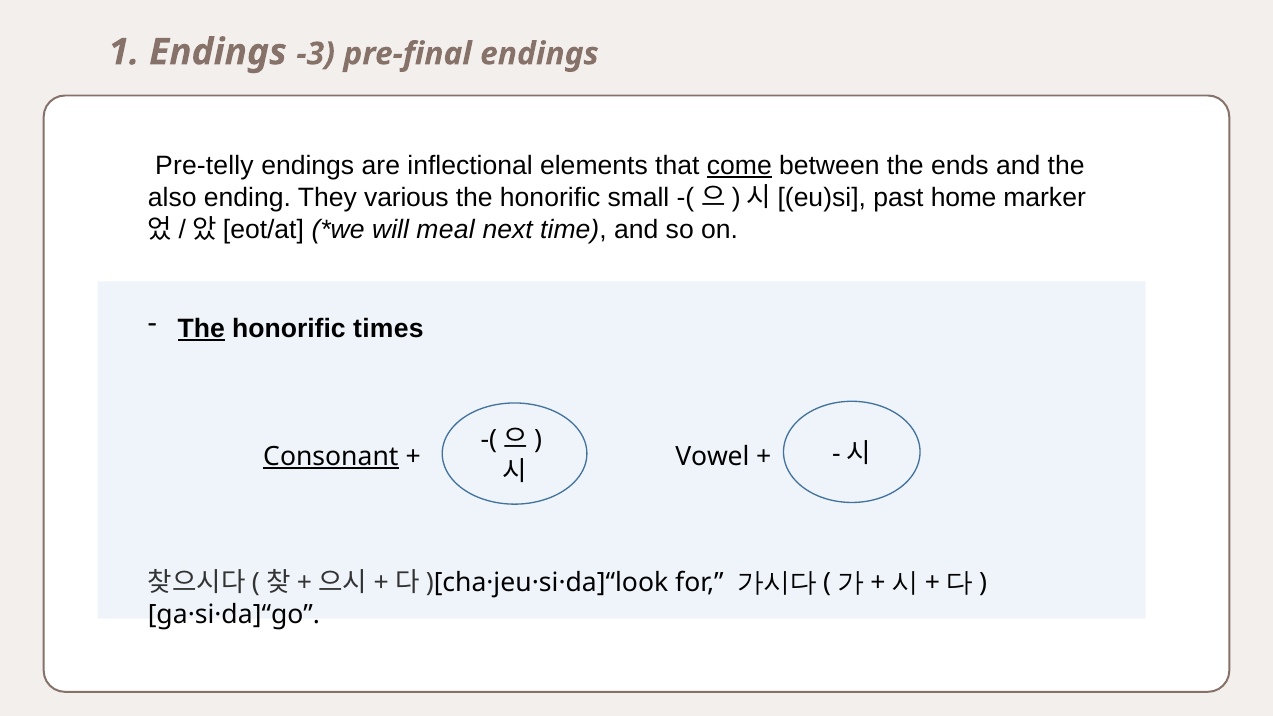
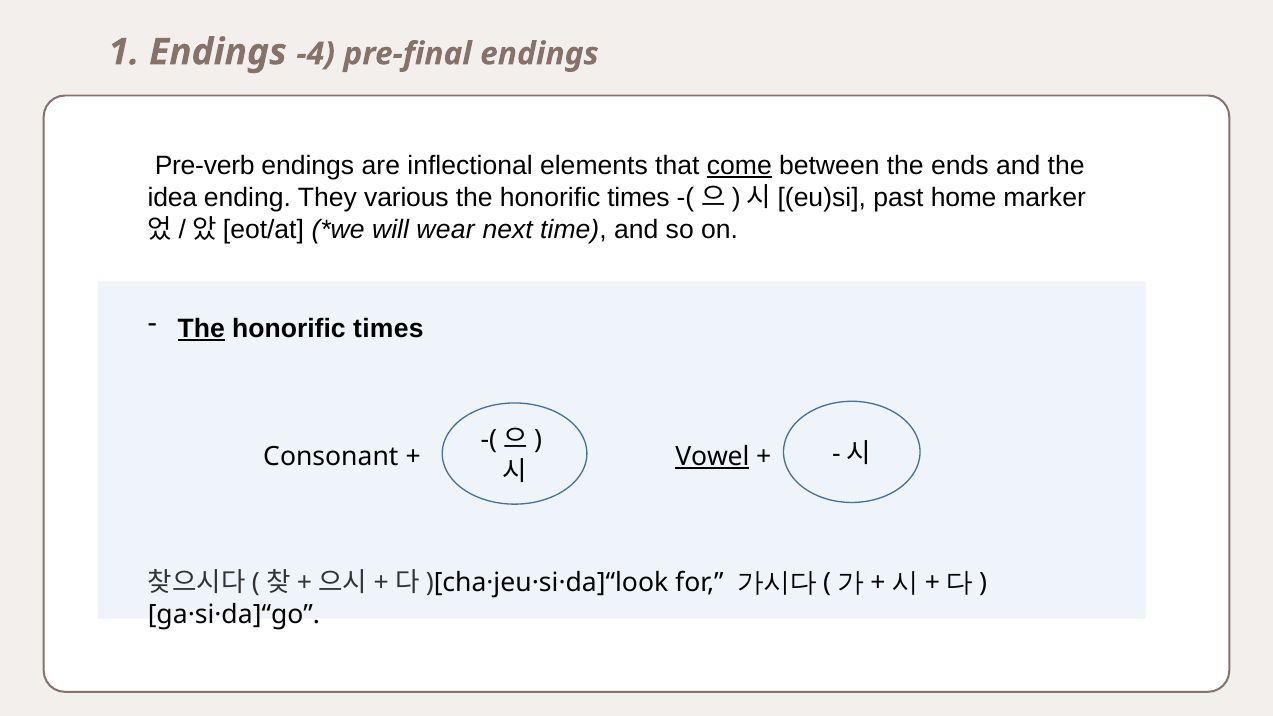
-3: -3 -> -4
Pre-telly: Pre-telly -> Pre-verb
also: also -> idea
small at (638, 197): small -> times
meal: meal -> wear
Consonant underline: present -> none
Vowel underline: none -> present
